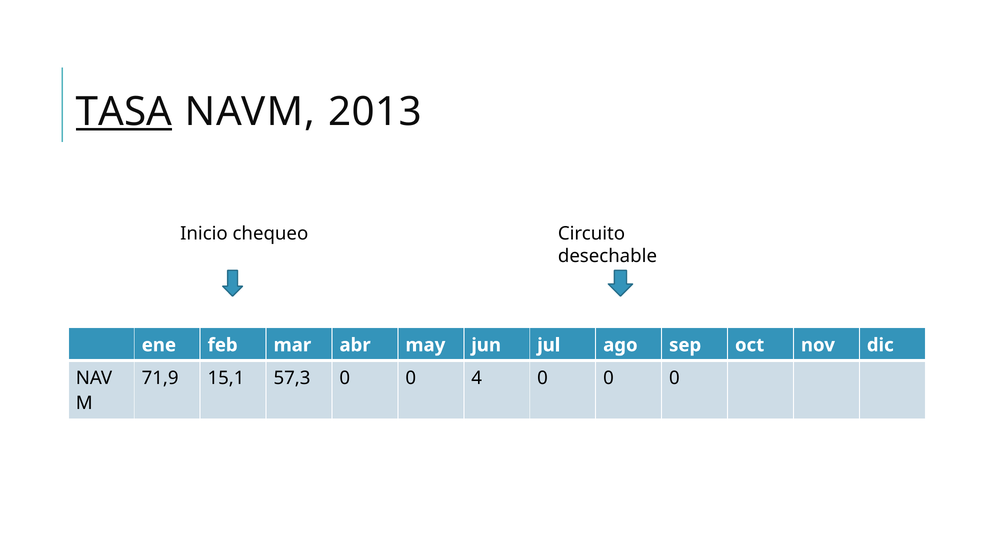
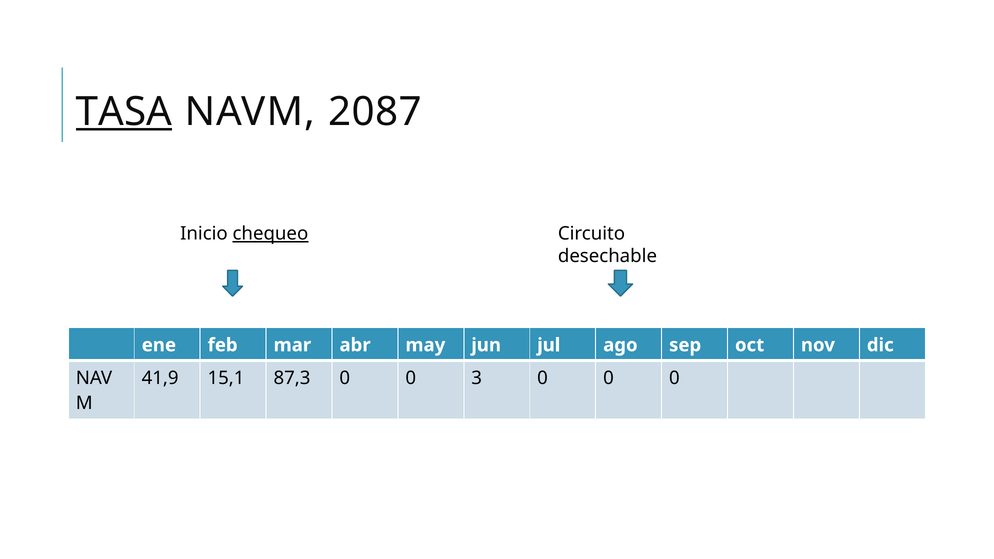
2013: 2013 -> 2087
chequeo underline: none -> present
71,9: 71,9 -> 41,9
57,3: 57,3 -> 87,3
4: 4 -> 3
